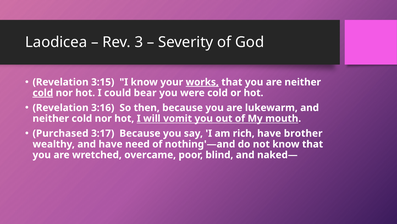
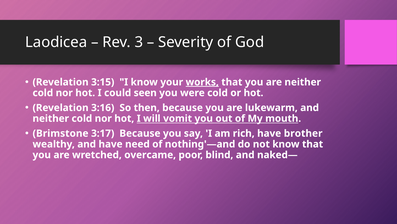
cold at (43, 93) underline: present -> none
bear: bear -> seen
Purchased: Purchased -> Brimstone
